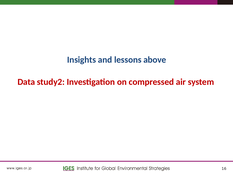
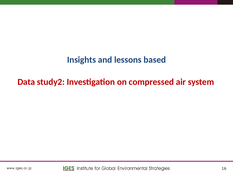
above: above -> based
